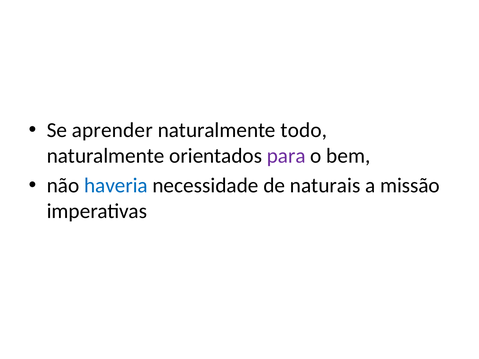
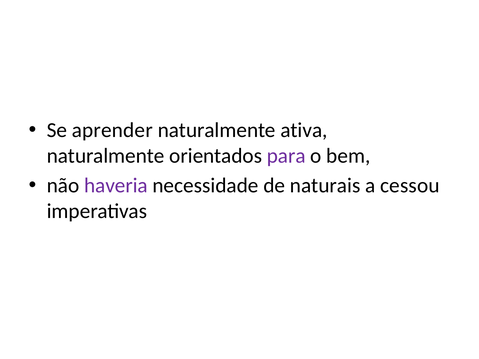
todo: todo -> ativa
haveria colour: blue -> purple
missão: missão -> cessou
